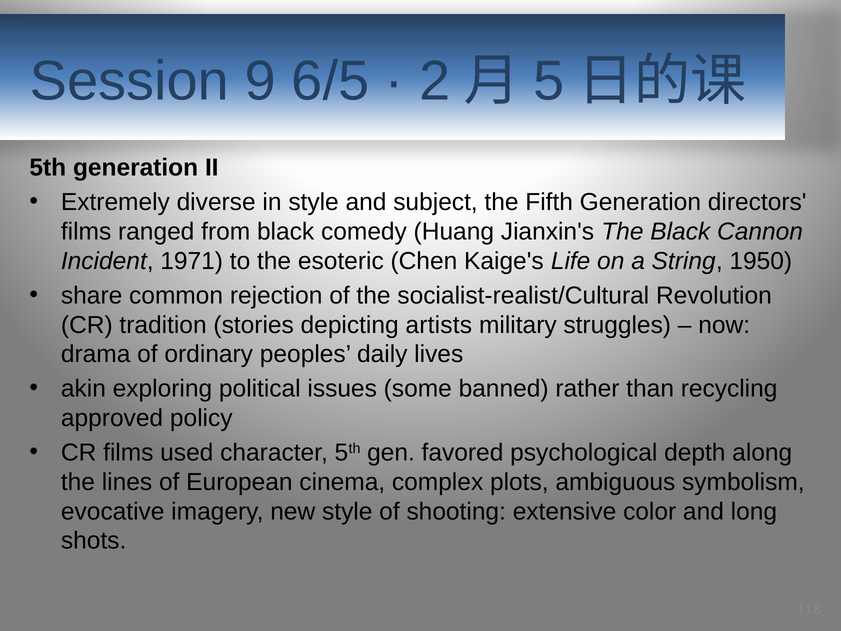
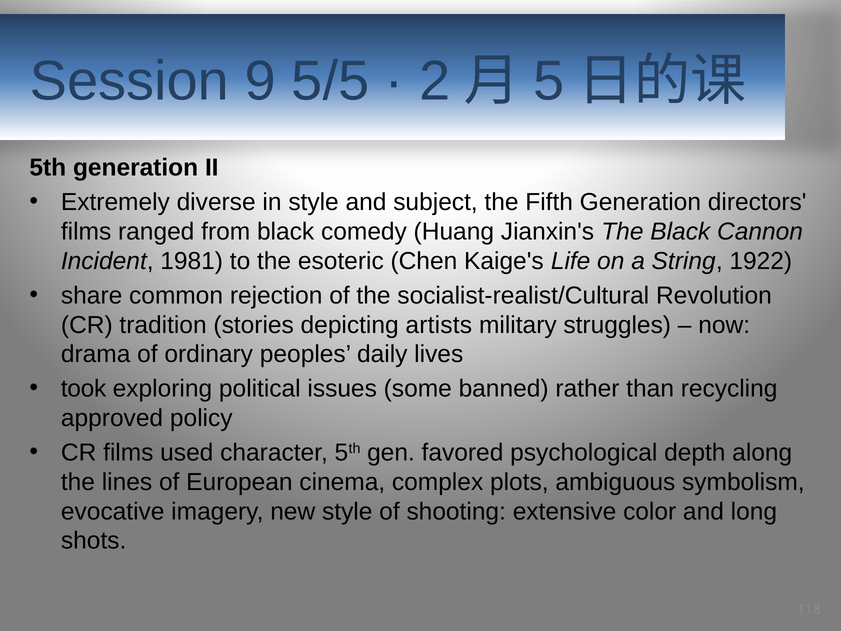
6/5: 6/5 -> 5/5
1971: 1971 -> 1981
1950: 1950 -> 1922
akin: akin -> took
